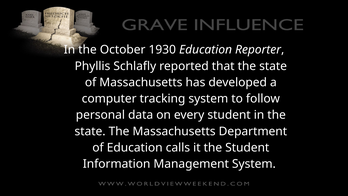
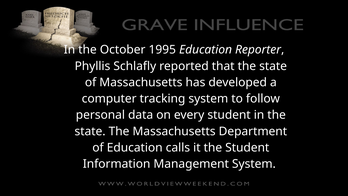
1930: 1930 -> 1995
